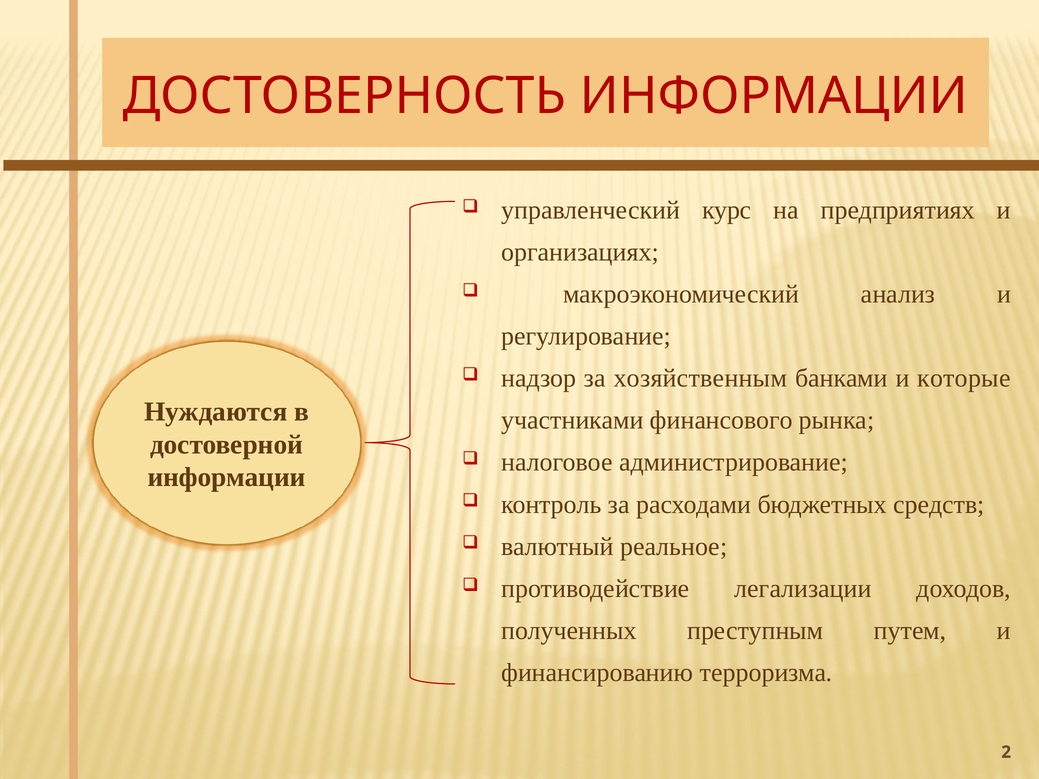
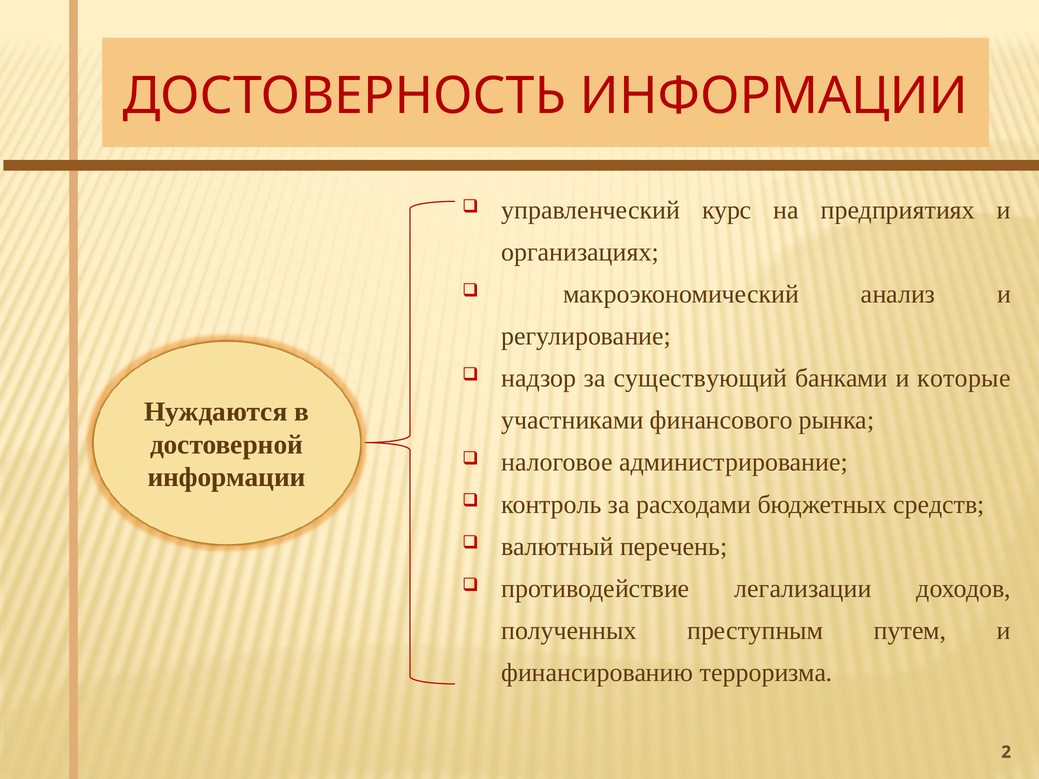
хозяйственным: хозяйственным -> существующий
реальное: реальное -> перечень
